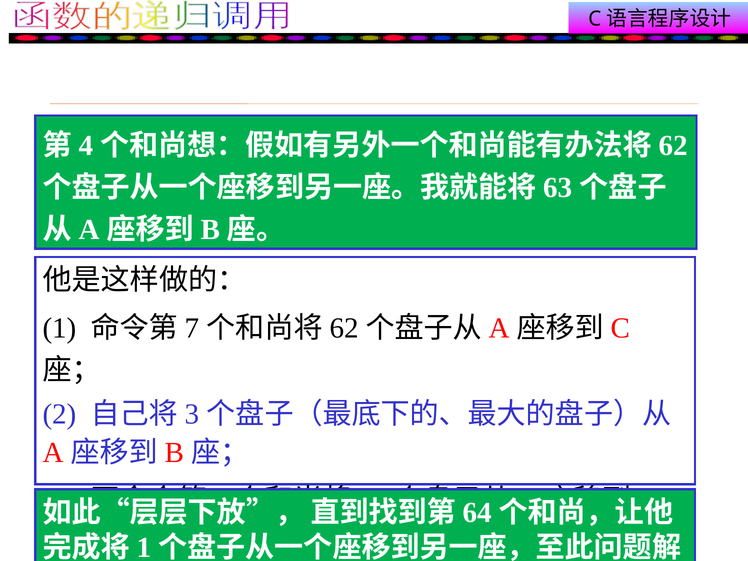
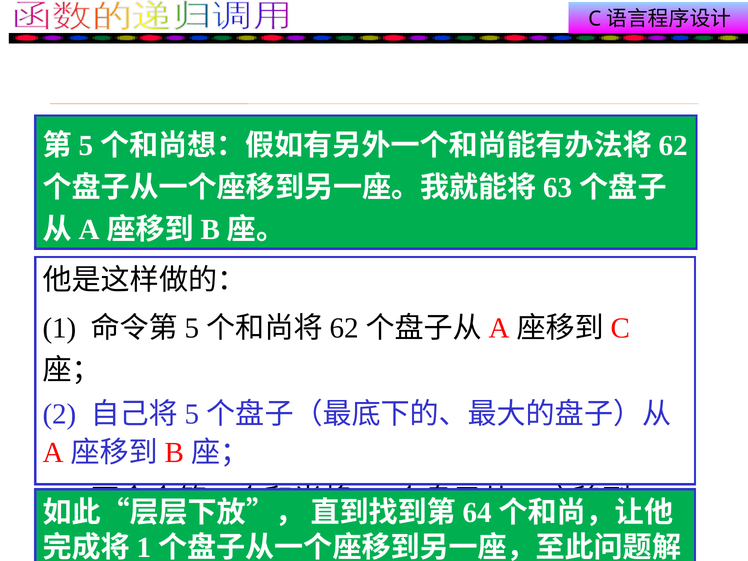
4 at (86, 146): 4 -> 5
7 at (192, 328): 7 -> 5
3 at (192, 414): 3 -> 5
